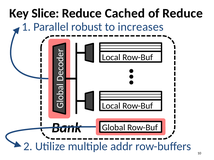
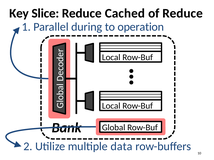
robust: robust -> during
increases: increases -> operation
addr: addr -> data
